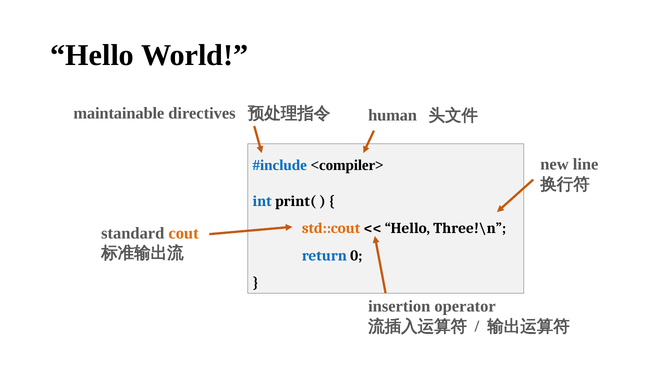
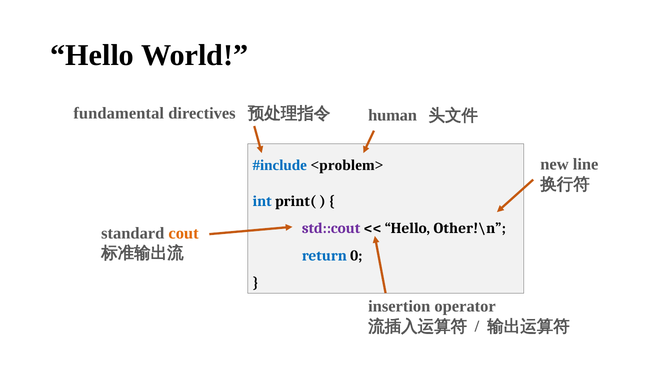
maintainable: maintainable -> fundamental
<compiler>: <compiler> -> <problem>
std::cout colour: orange -> purple
Three!\n: Three!\n -> Other!\n
